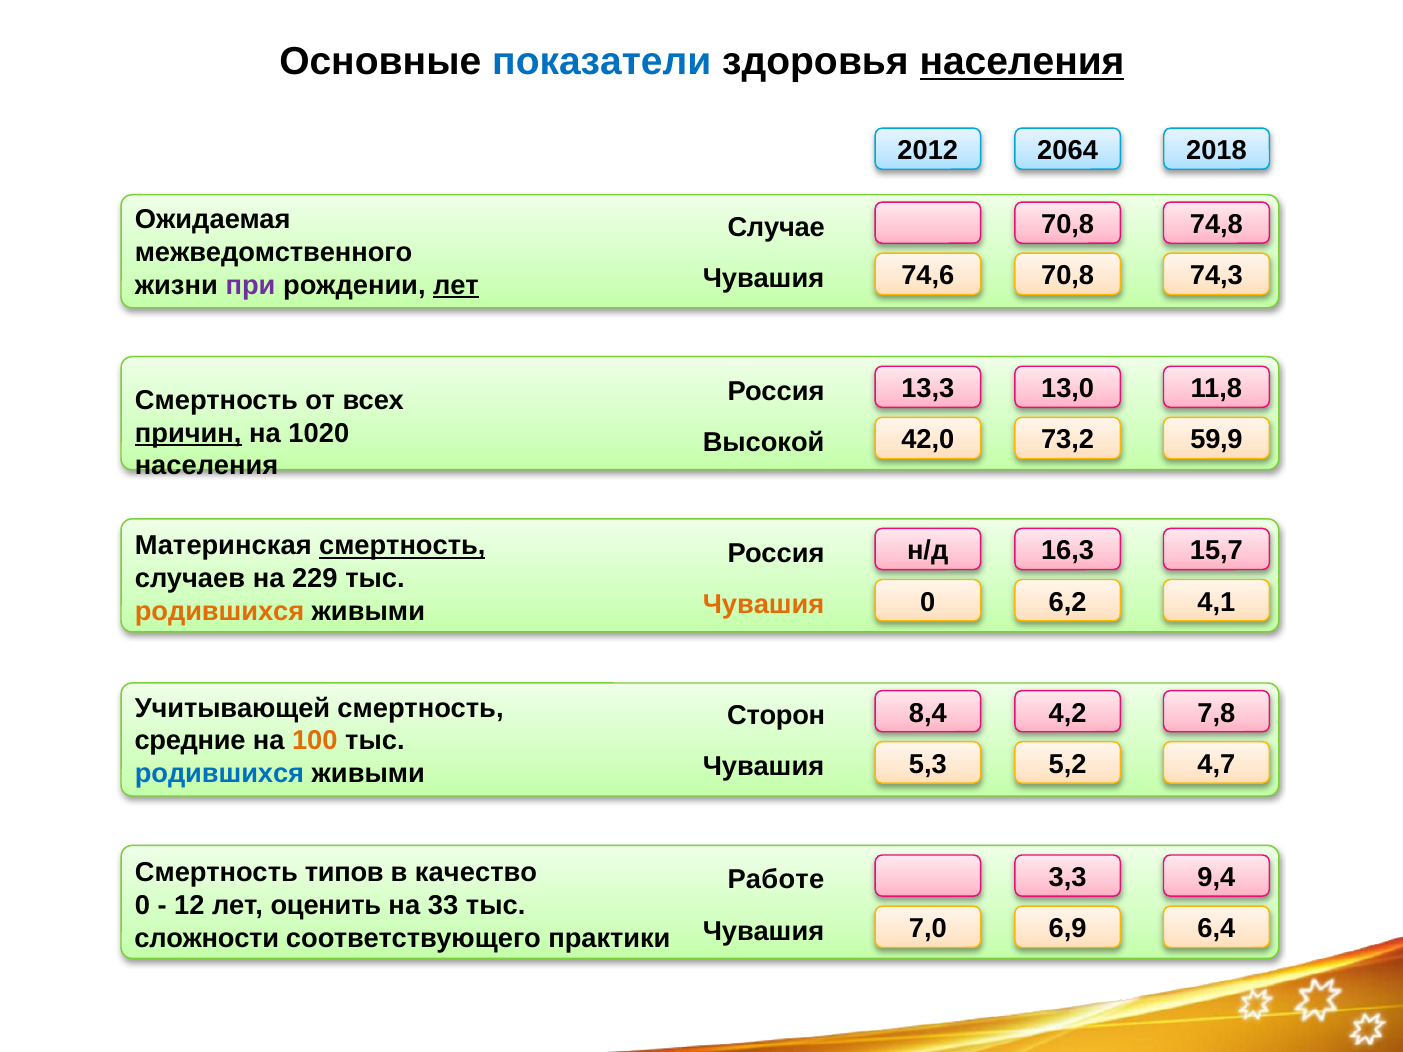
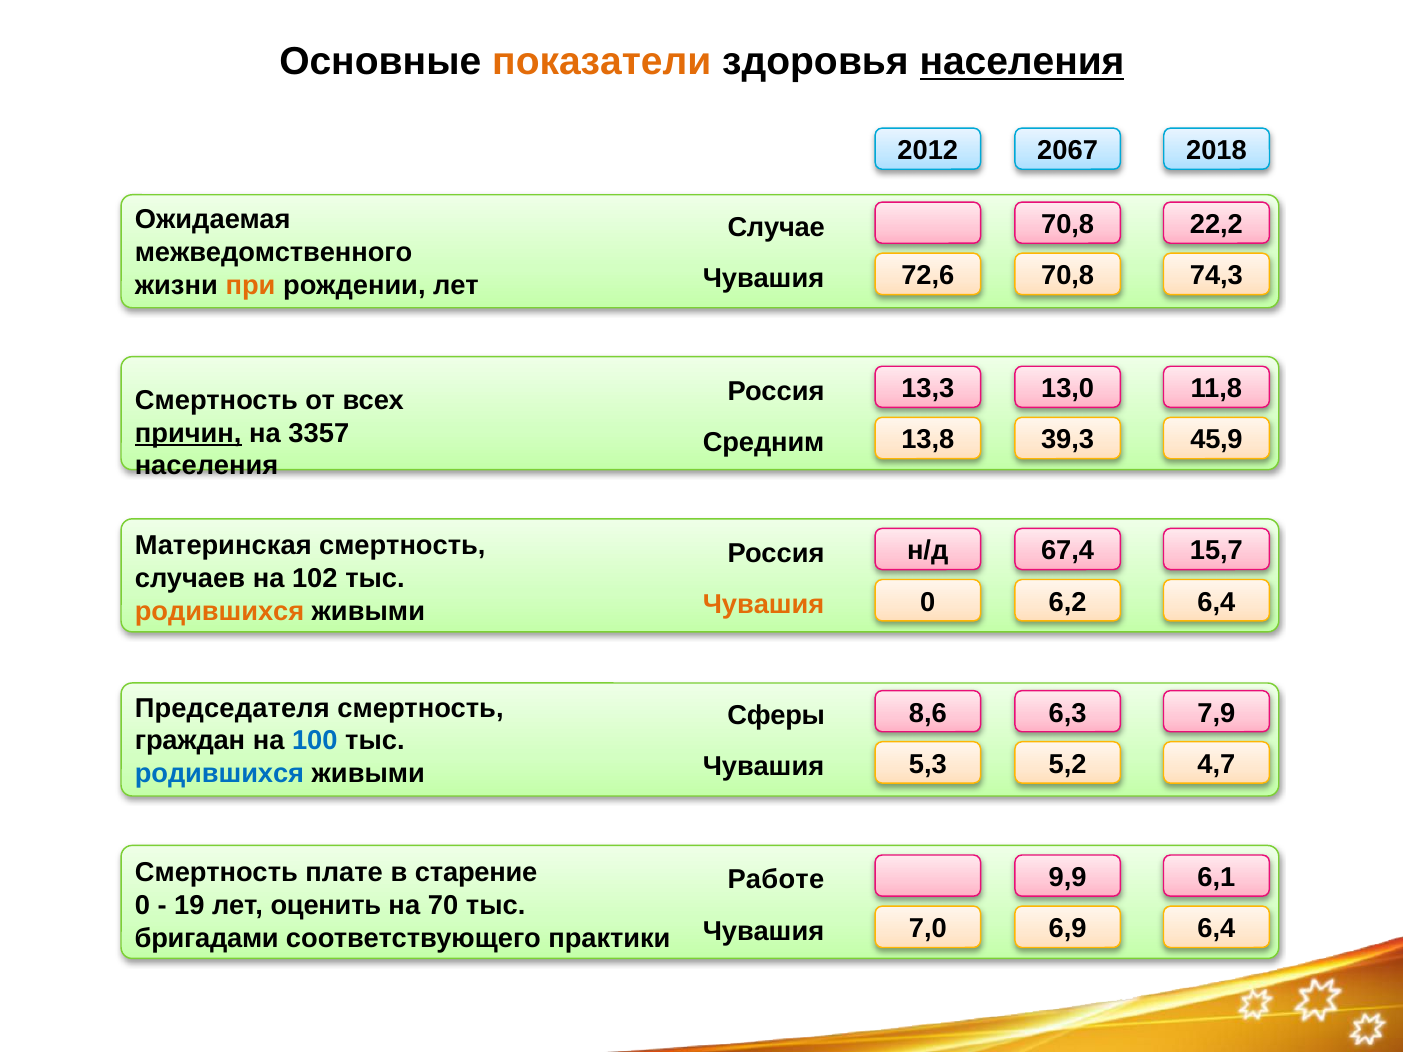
показатели colour: blue -> orange
2064: 2064 -> 2067
74,8: 74,8 -> 22,2
74,6: 74,6 -> 72,6
при colour: purple -> orange
лет at (456, 285) underline: present -> none
1020: 1020 -> 3357
42,0: 42,0 -> 13,8
73,2: 73,2 -> 39,3
59,9: 59,9 -> 45,9
Высокой: Высокой -> Средним
смертность at (402, 546) underline: present -> none
16,3: 16,3 -> 67,4
229: 229 -> 102
4,1 at (1216, 602): 4,1 -> 6,4
Учитывающей: Учитывающей -> Председателя
8,4: 8,4 -> 8,6
4,2: 4,2 -> 6,3
7,8: 7,8 -> 7,9
Сторон: Сторон -> Сферы
средние: средние -> граждан
100 colour: orange -> blue
типов: типов -> плате
качество: качество -> старение
3,3: 3,3 -> 9,9
9,4: 9,4 -> 6,1
12: 12 -> 19
33: 33 -> 70
сложности: сложности -> бригадами
